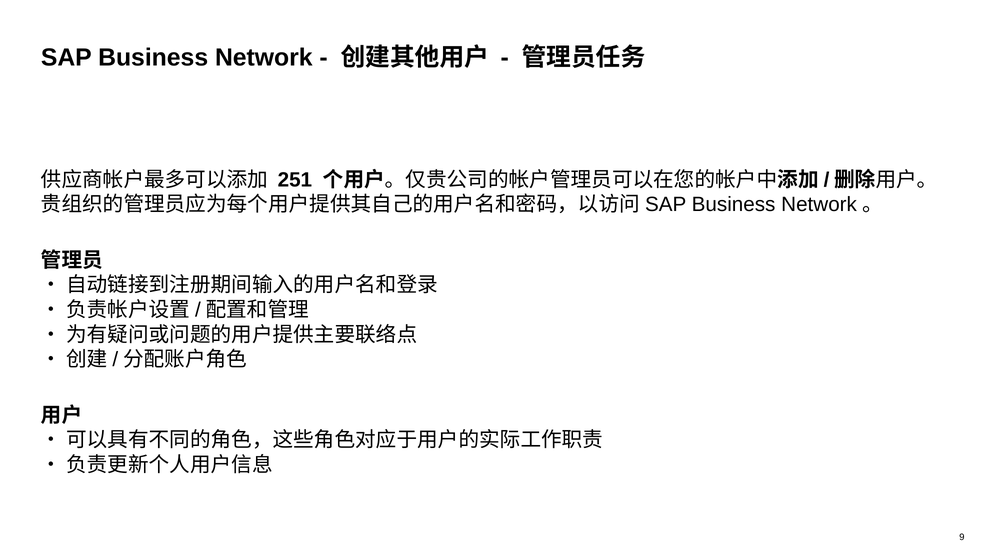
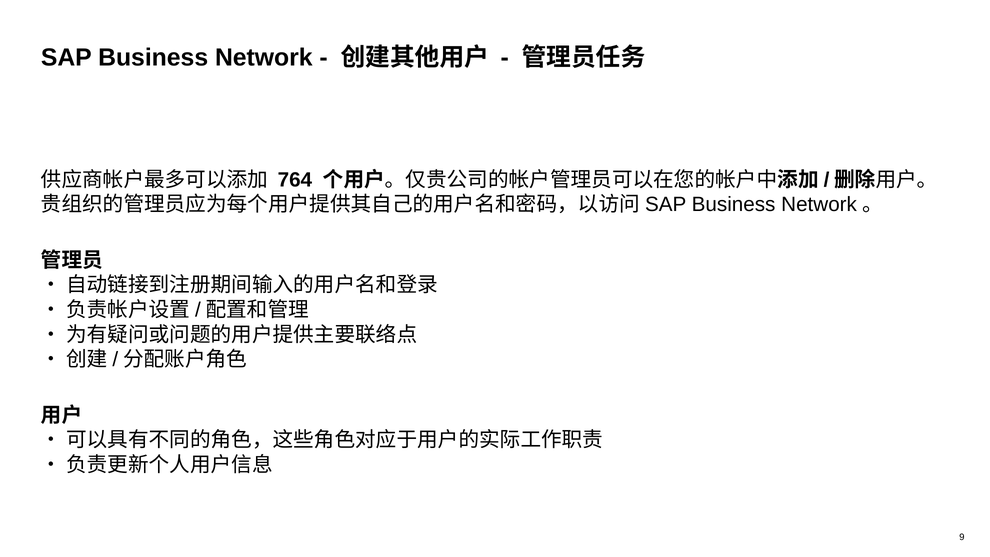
251: 251 -> 764
